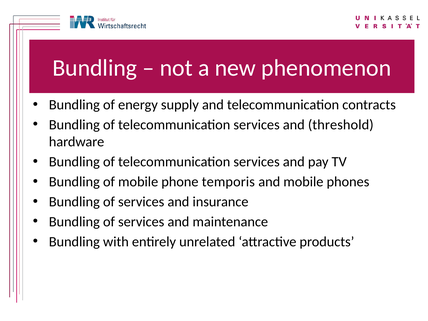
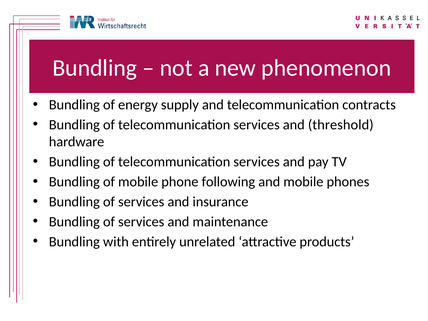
temporis: temporis -> following
